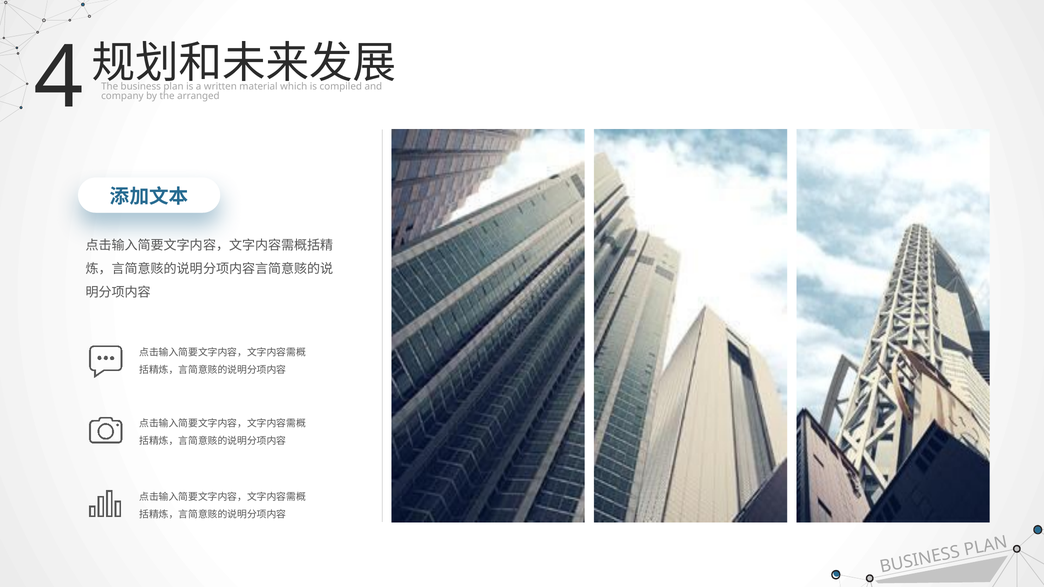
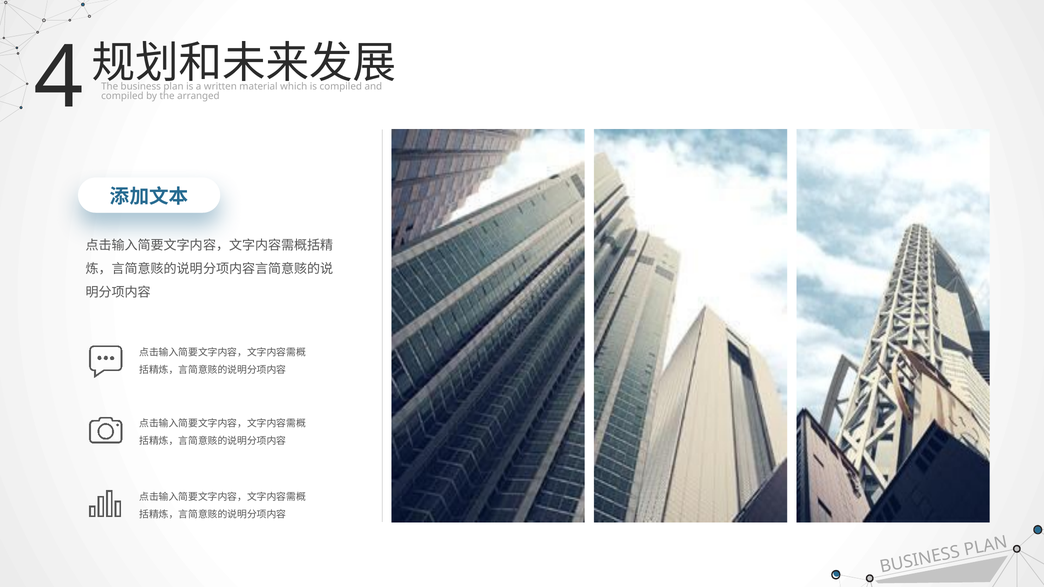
company at (122, 96): company -> compiled
